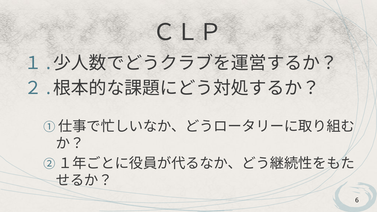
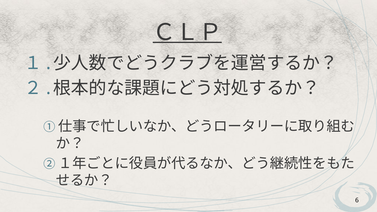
ＣＬＰ underline: none -> present
